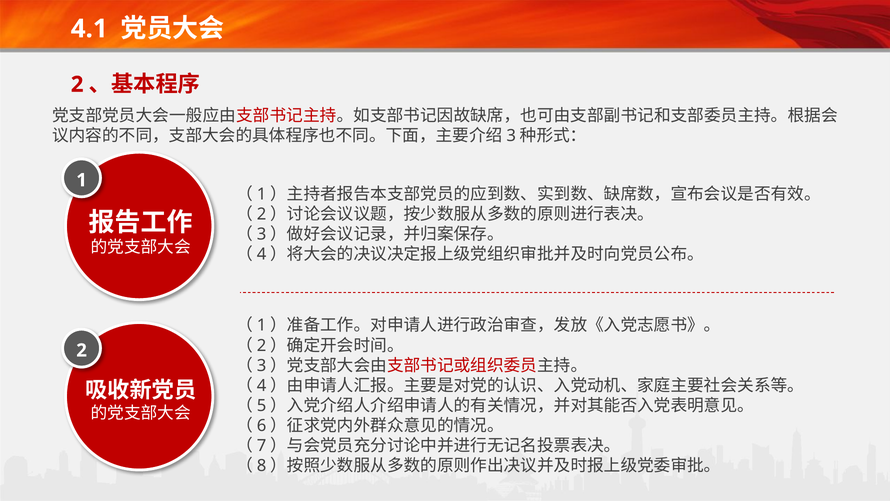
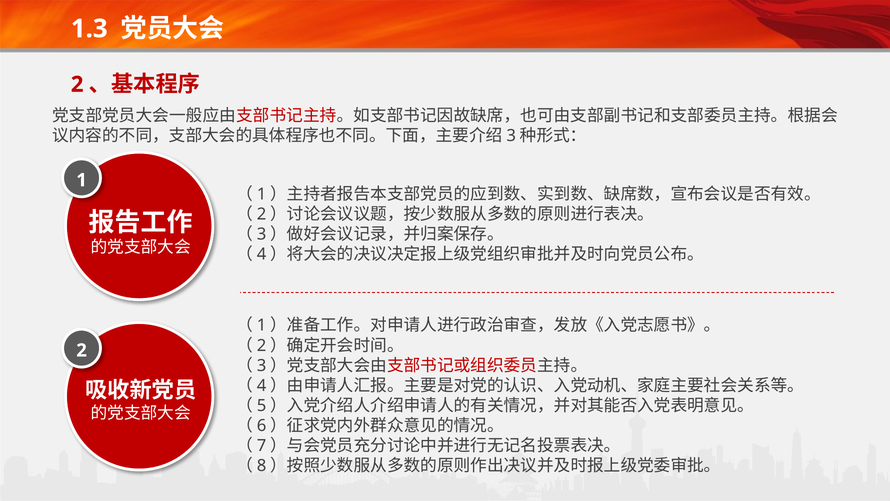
4.1: 4.1 -> 1.3
